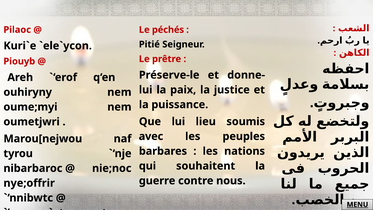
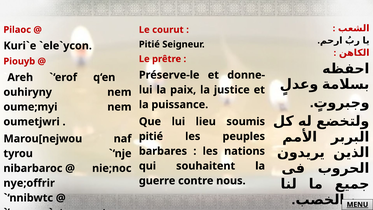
péchés: péchés -> courut
avec at (151, 136): avec -> pitié
